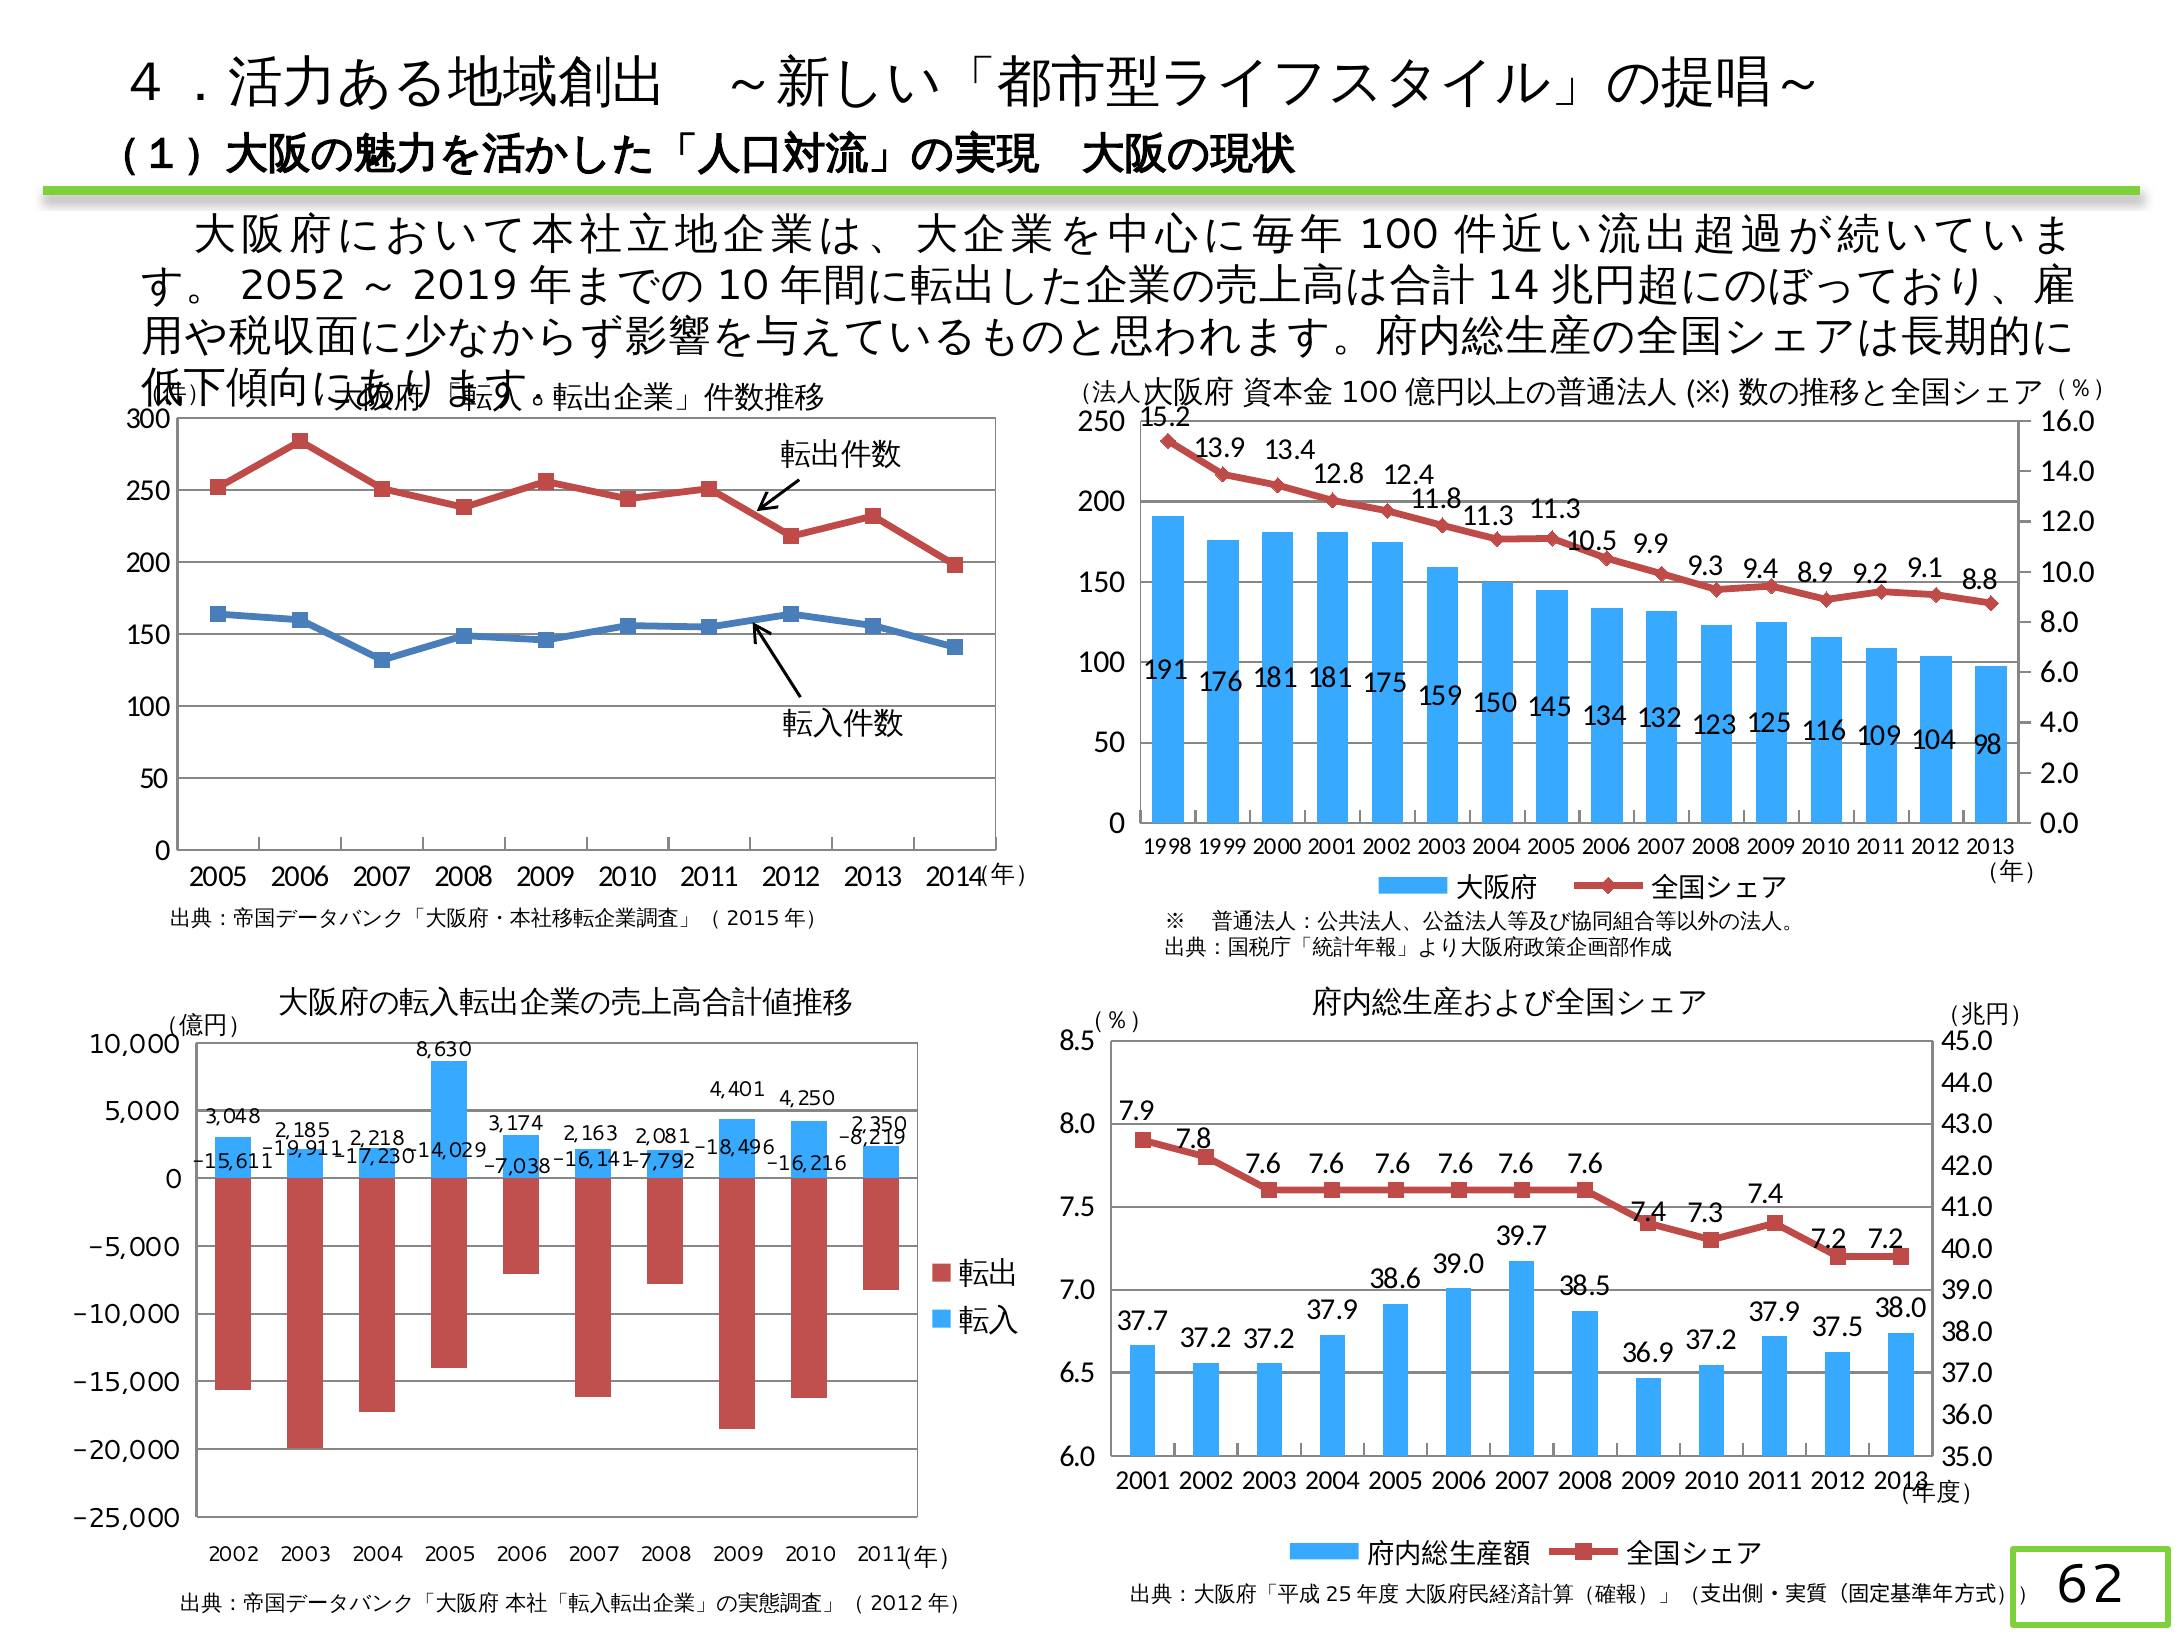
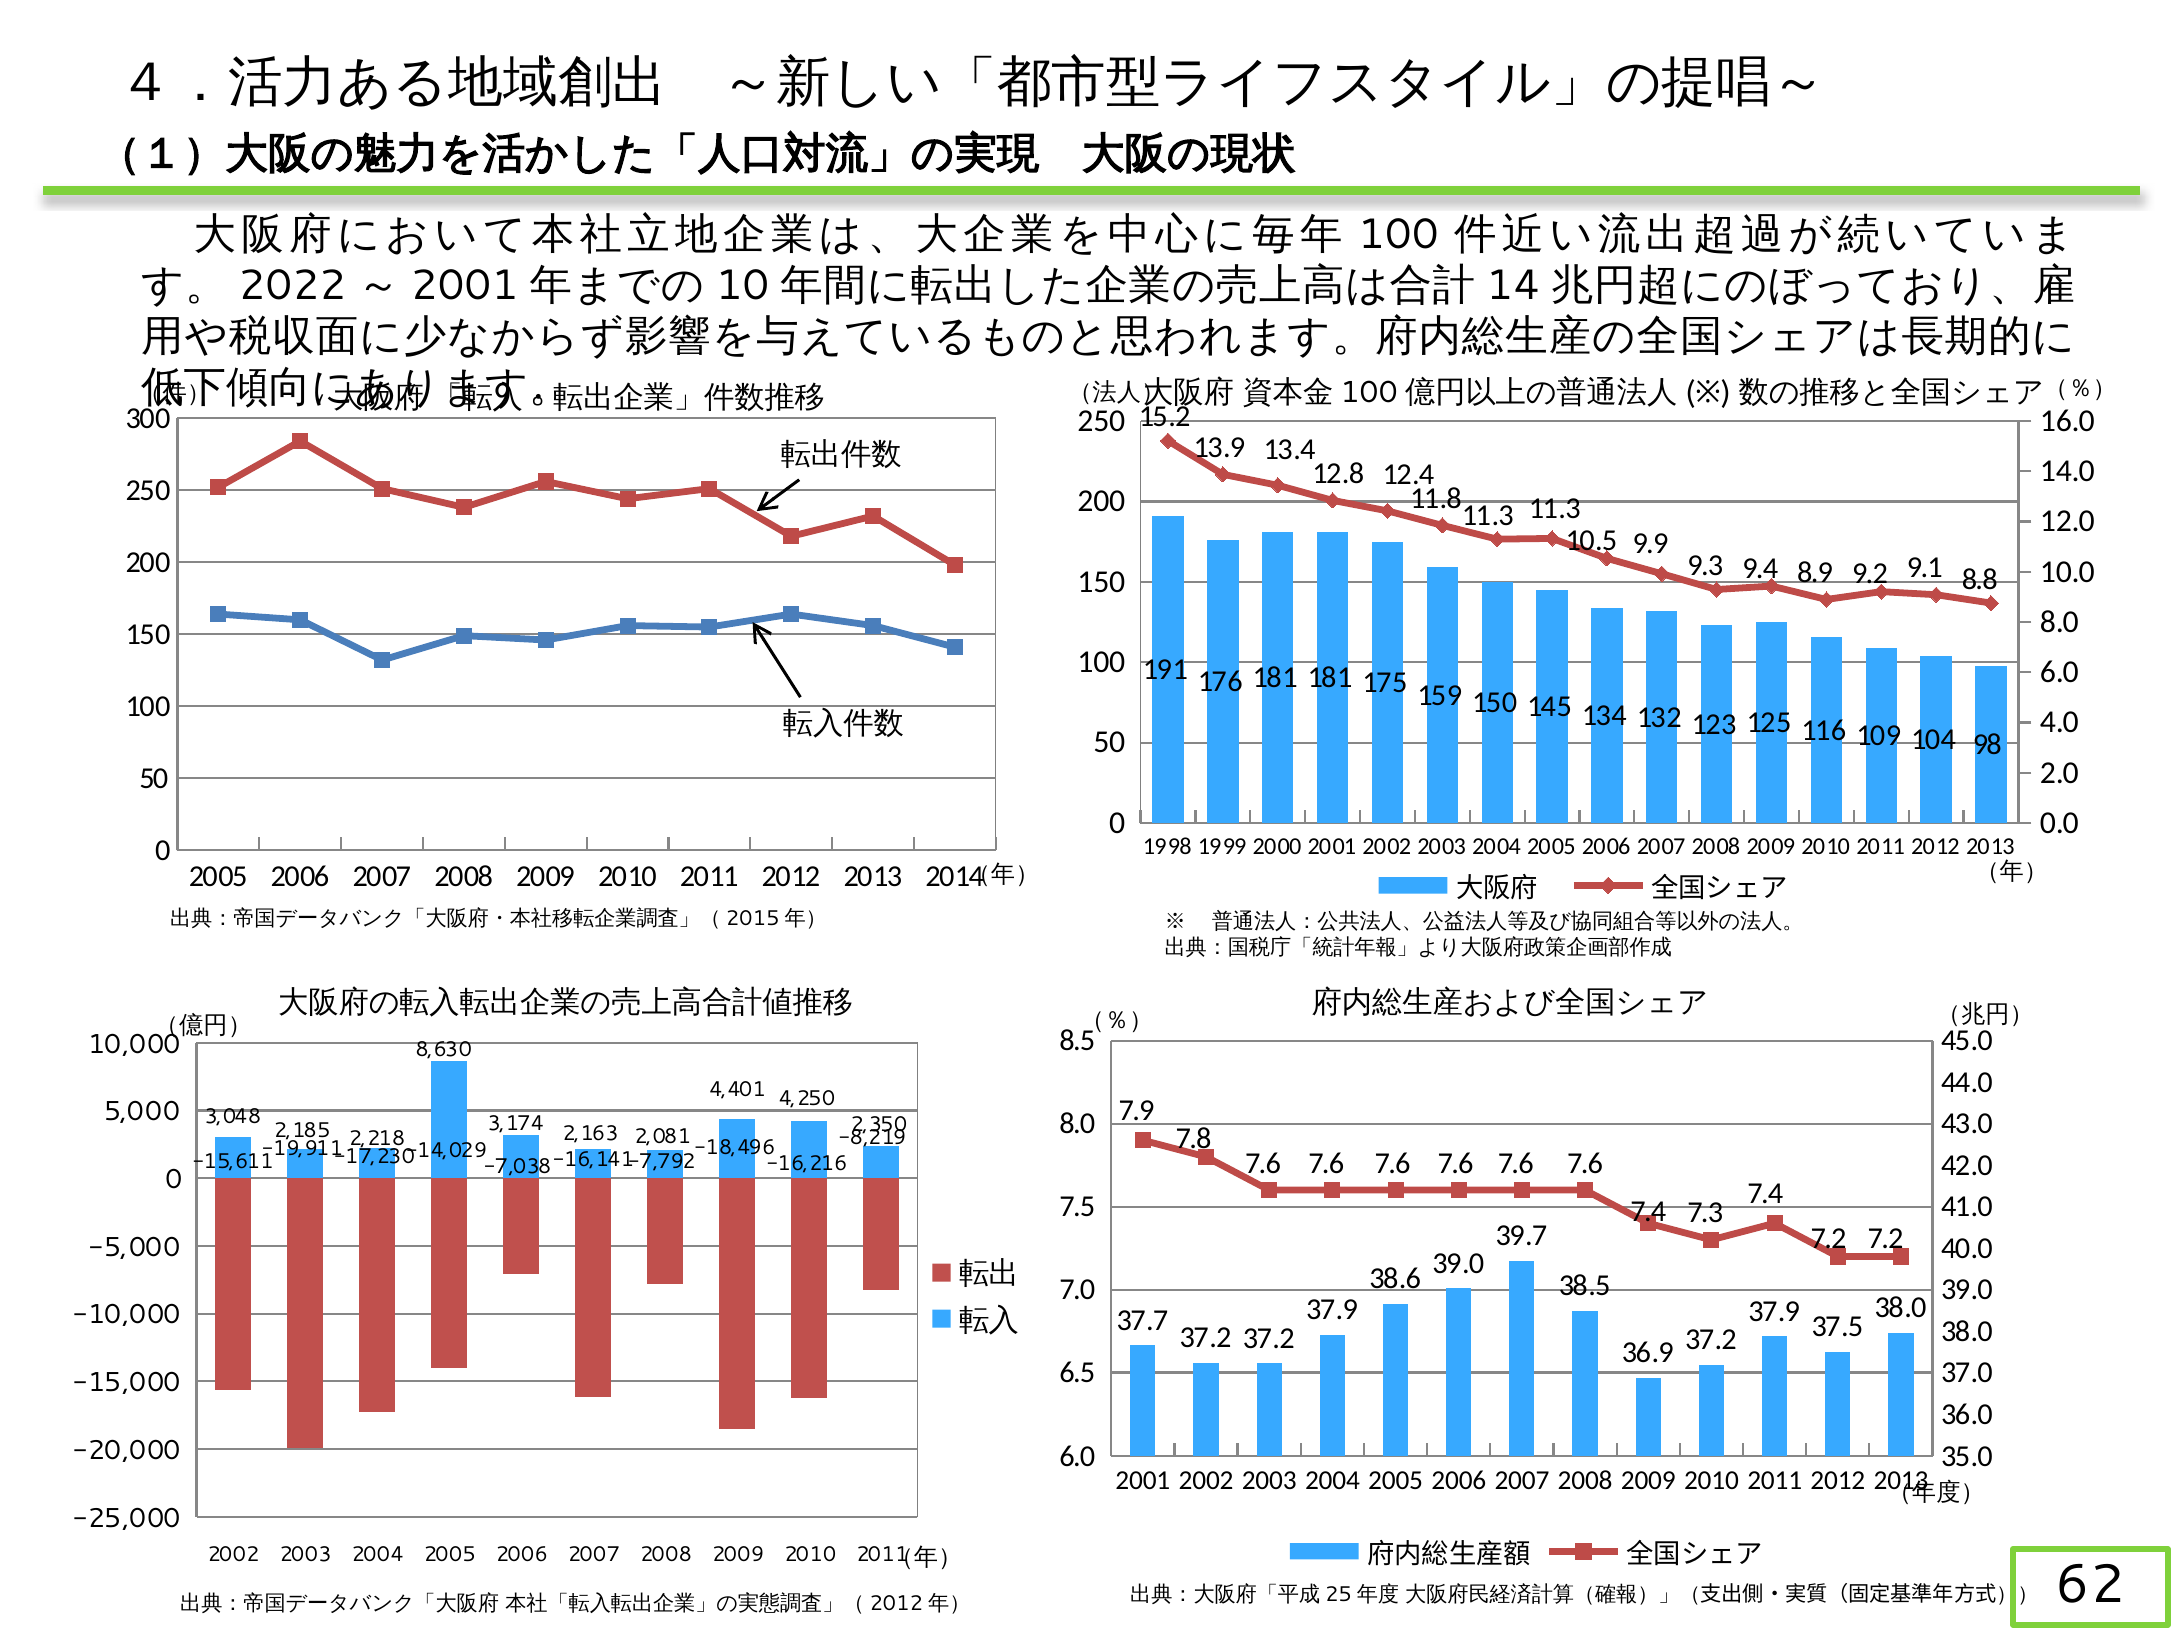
2052: 2052 -> 2022
2019 at (464, 285): 2019 -> 2001
